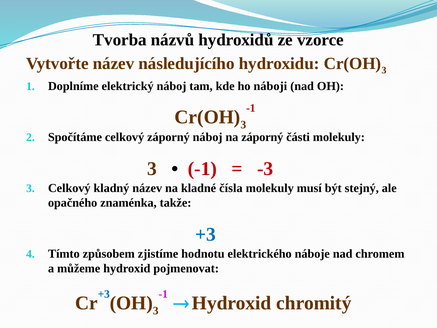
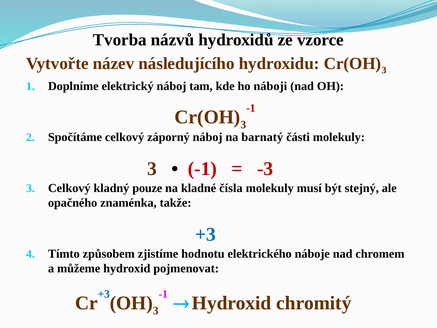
na záporný: záporný -> barnatý
kladný název: název -> pouze
